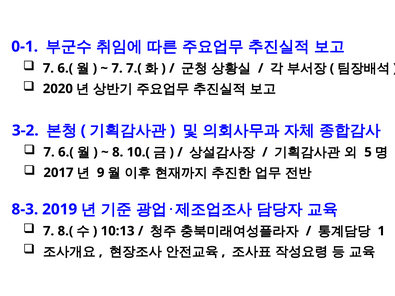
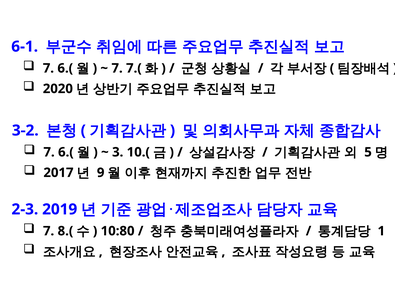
0-1: 0-1 -> 6-1
8: 8 -> 3
8-3: 8-3 -> 2-3
10:13: 10:13 -> 10:80
